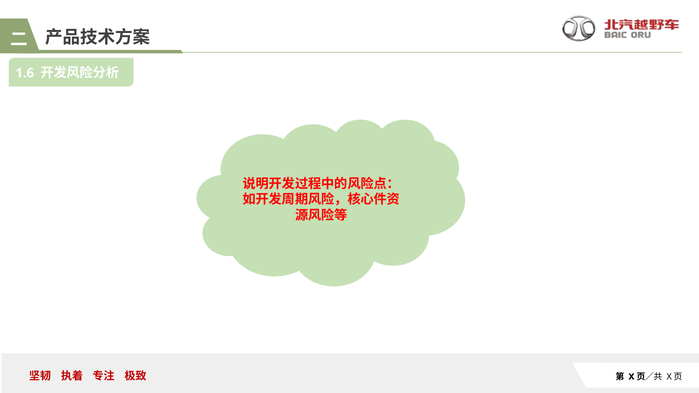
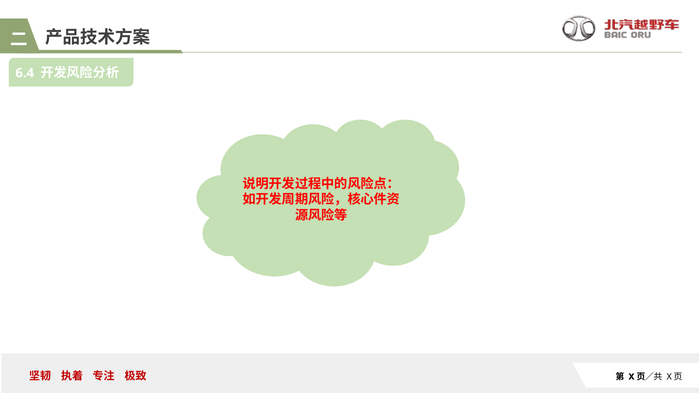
1.6: 1.6 -> 6.4
